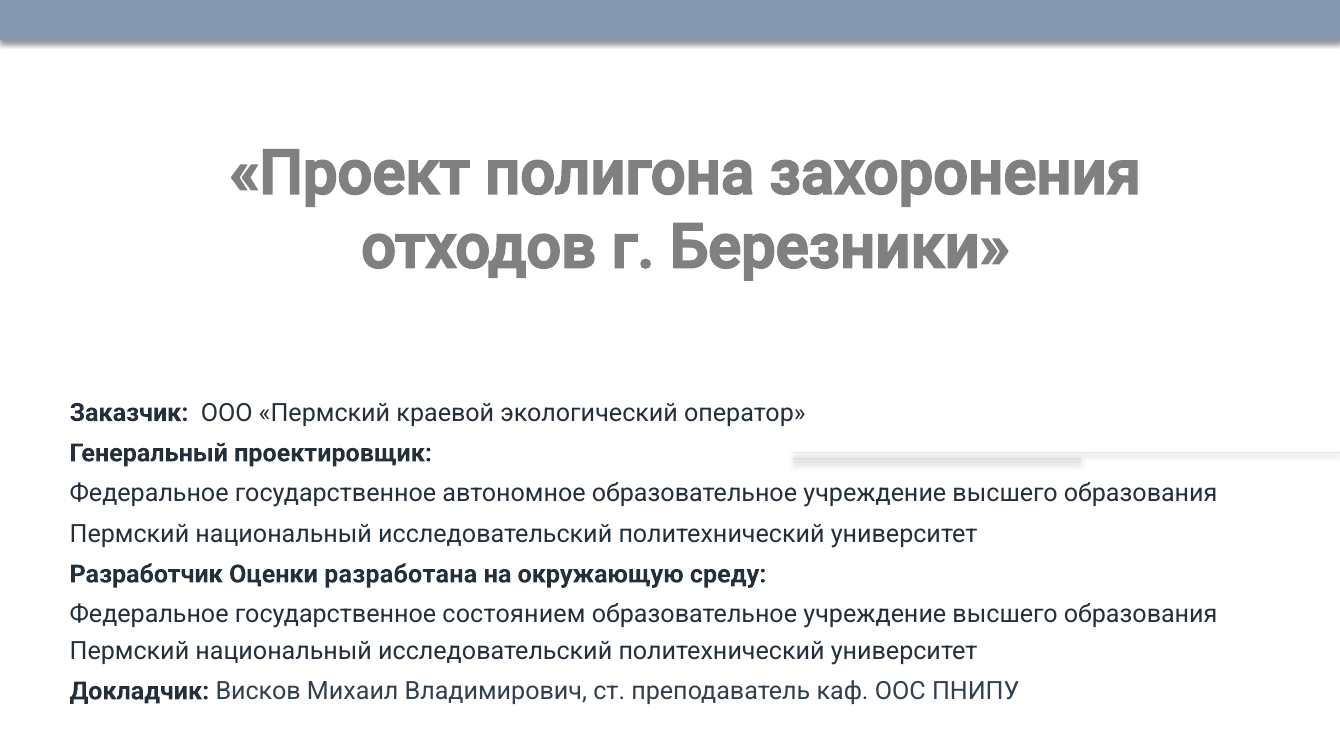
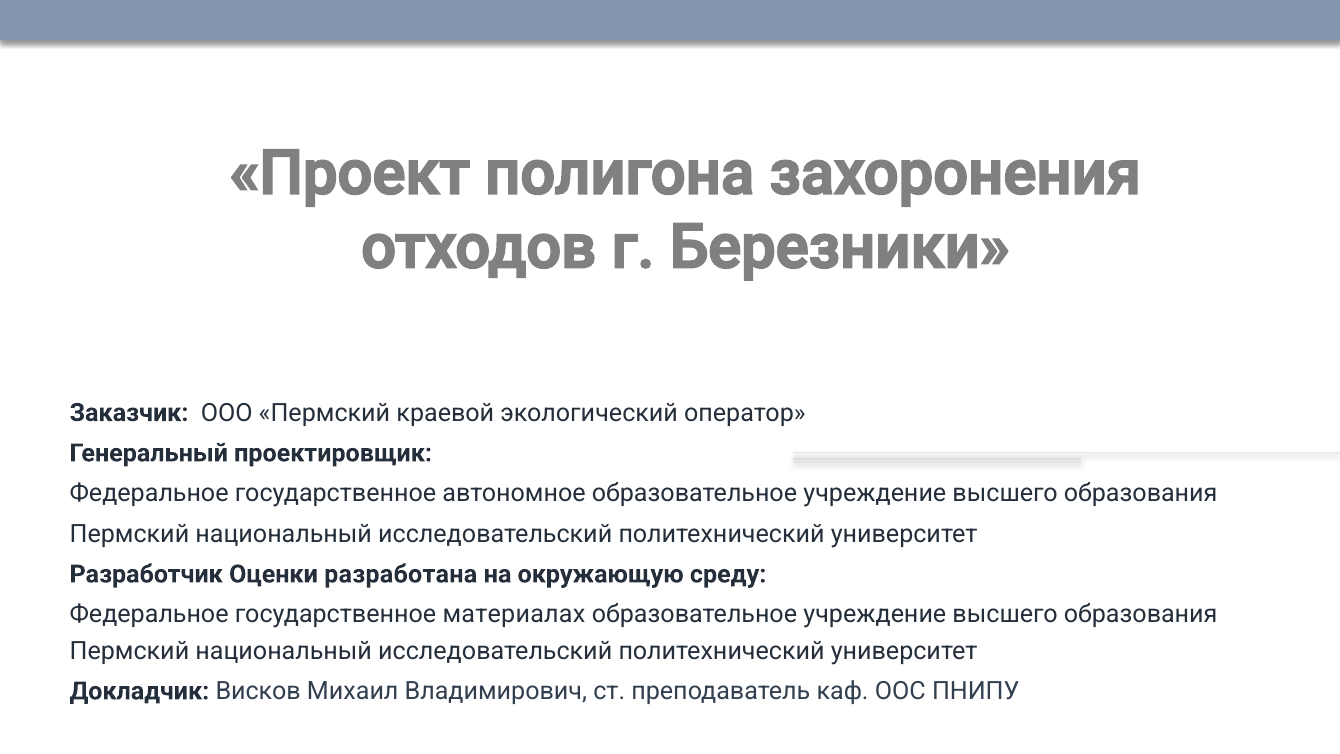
состоянием: состоянием -> материалах
